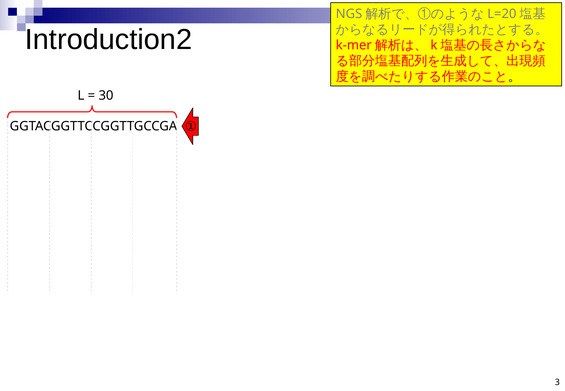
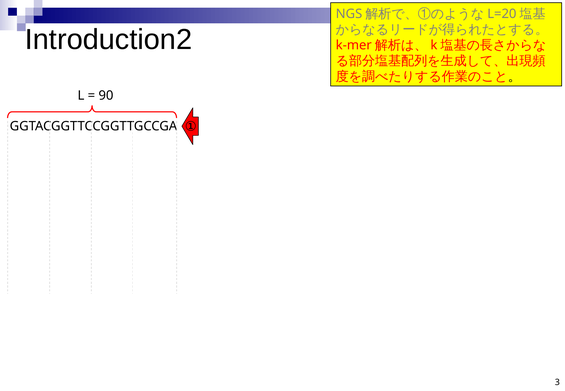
30: 30 -> 90
